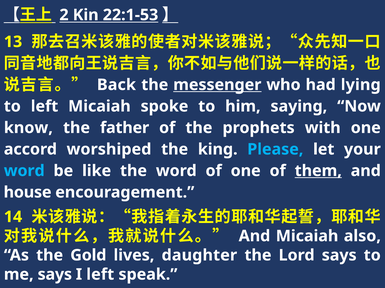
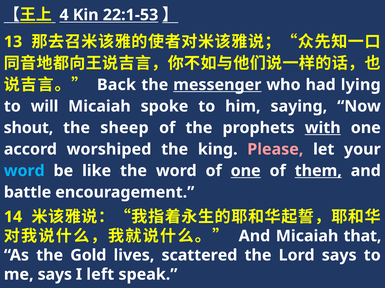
2: 2 -> 4
to left: left -> will
know: know -> shout
father: father -> sheep
with underline: none -> present
Please colour: light blue -> pink
one at (246, 171) underline: none -> present
house: house -> battle
also: also -> that
daughter: daughter -> scattered
